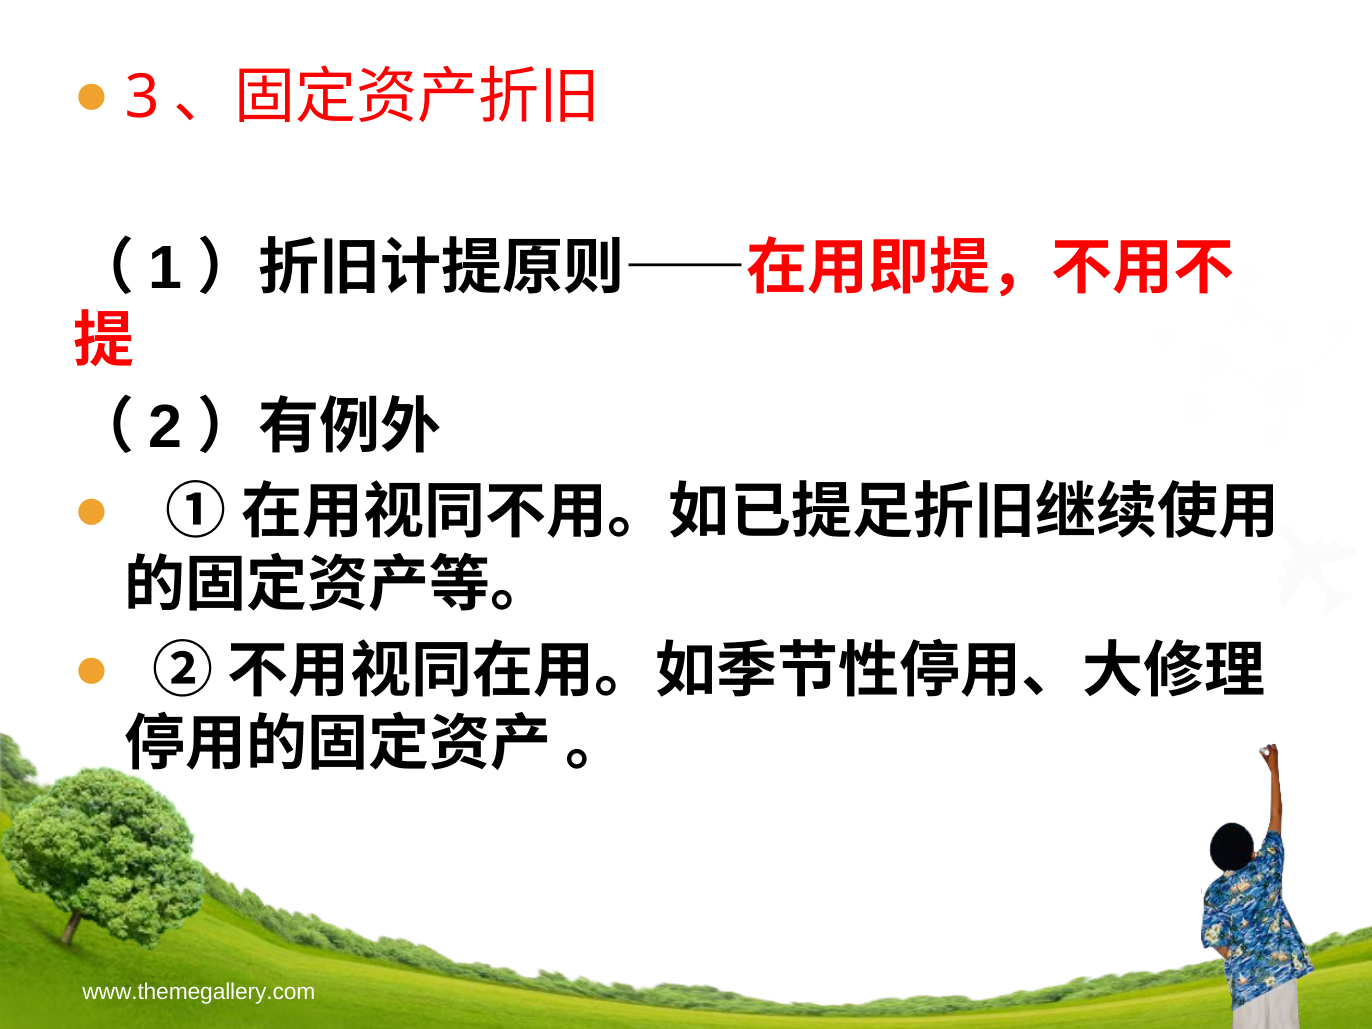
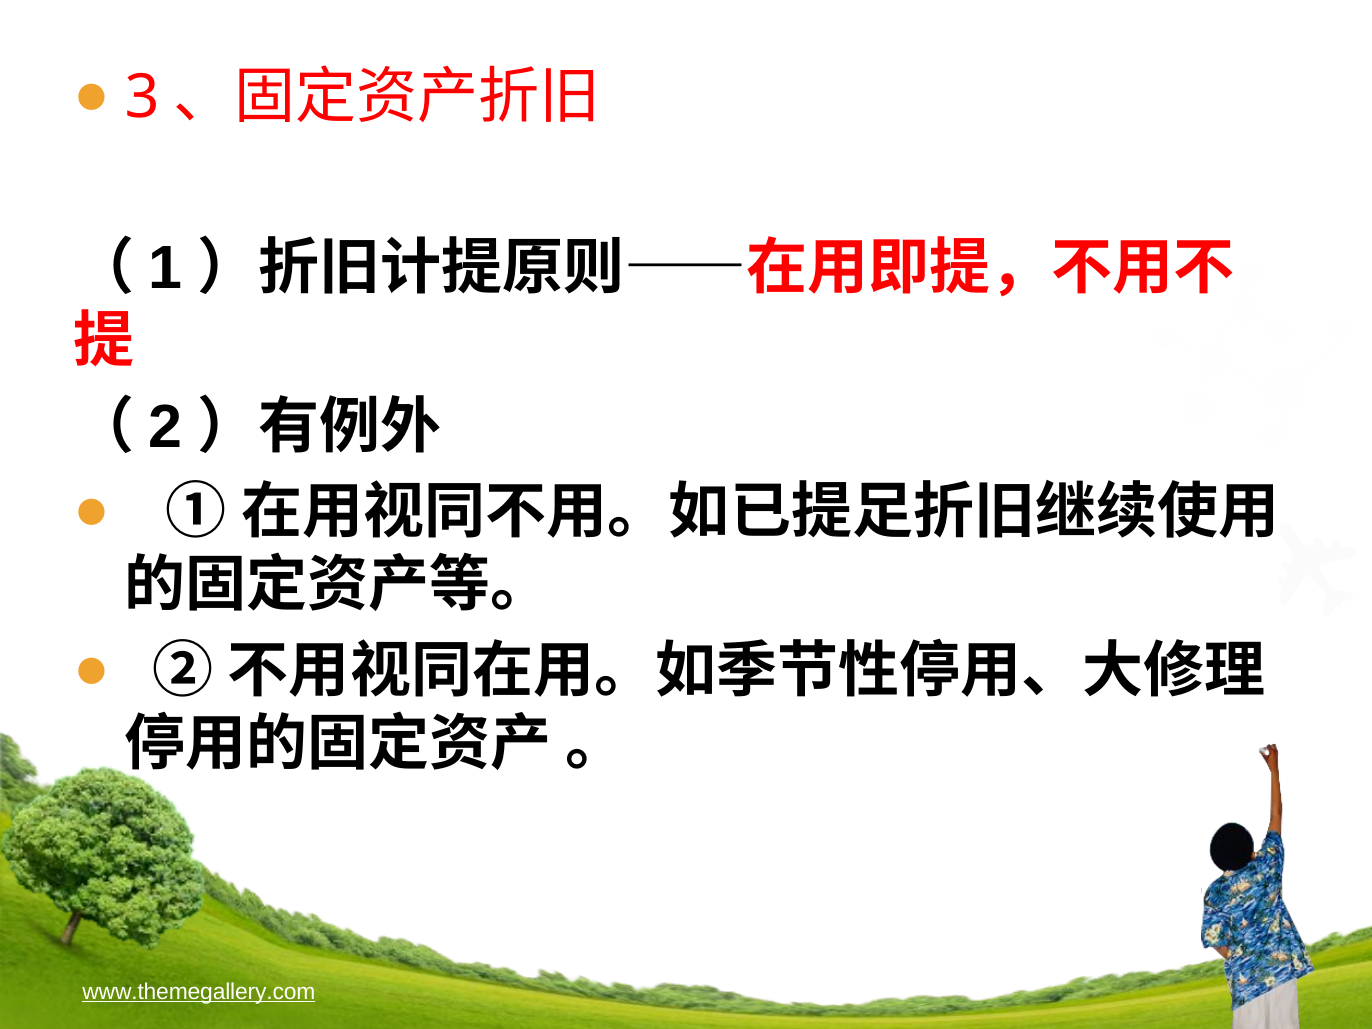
www.themegallery.com underline: none -> present
